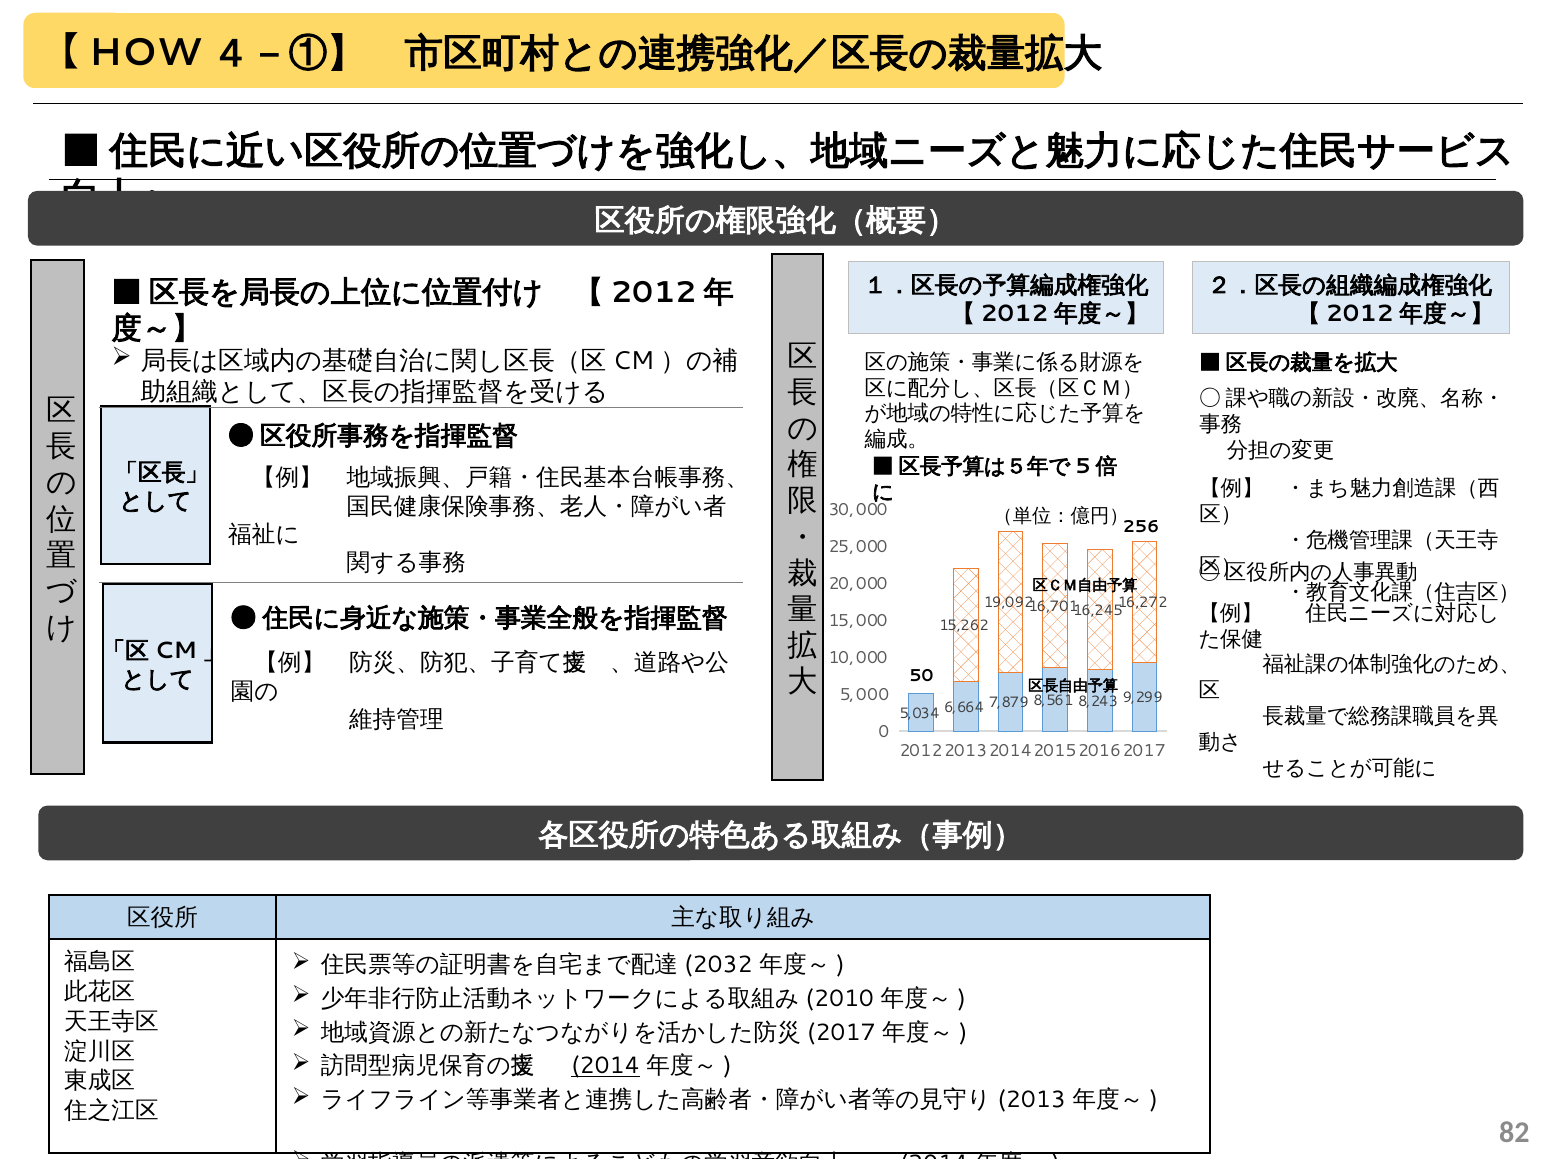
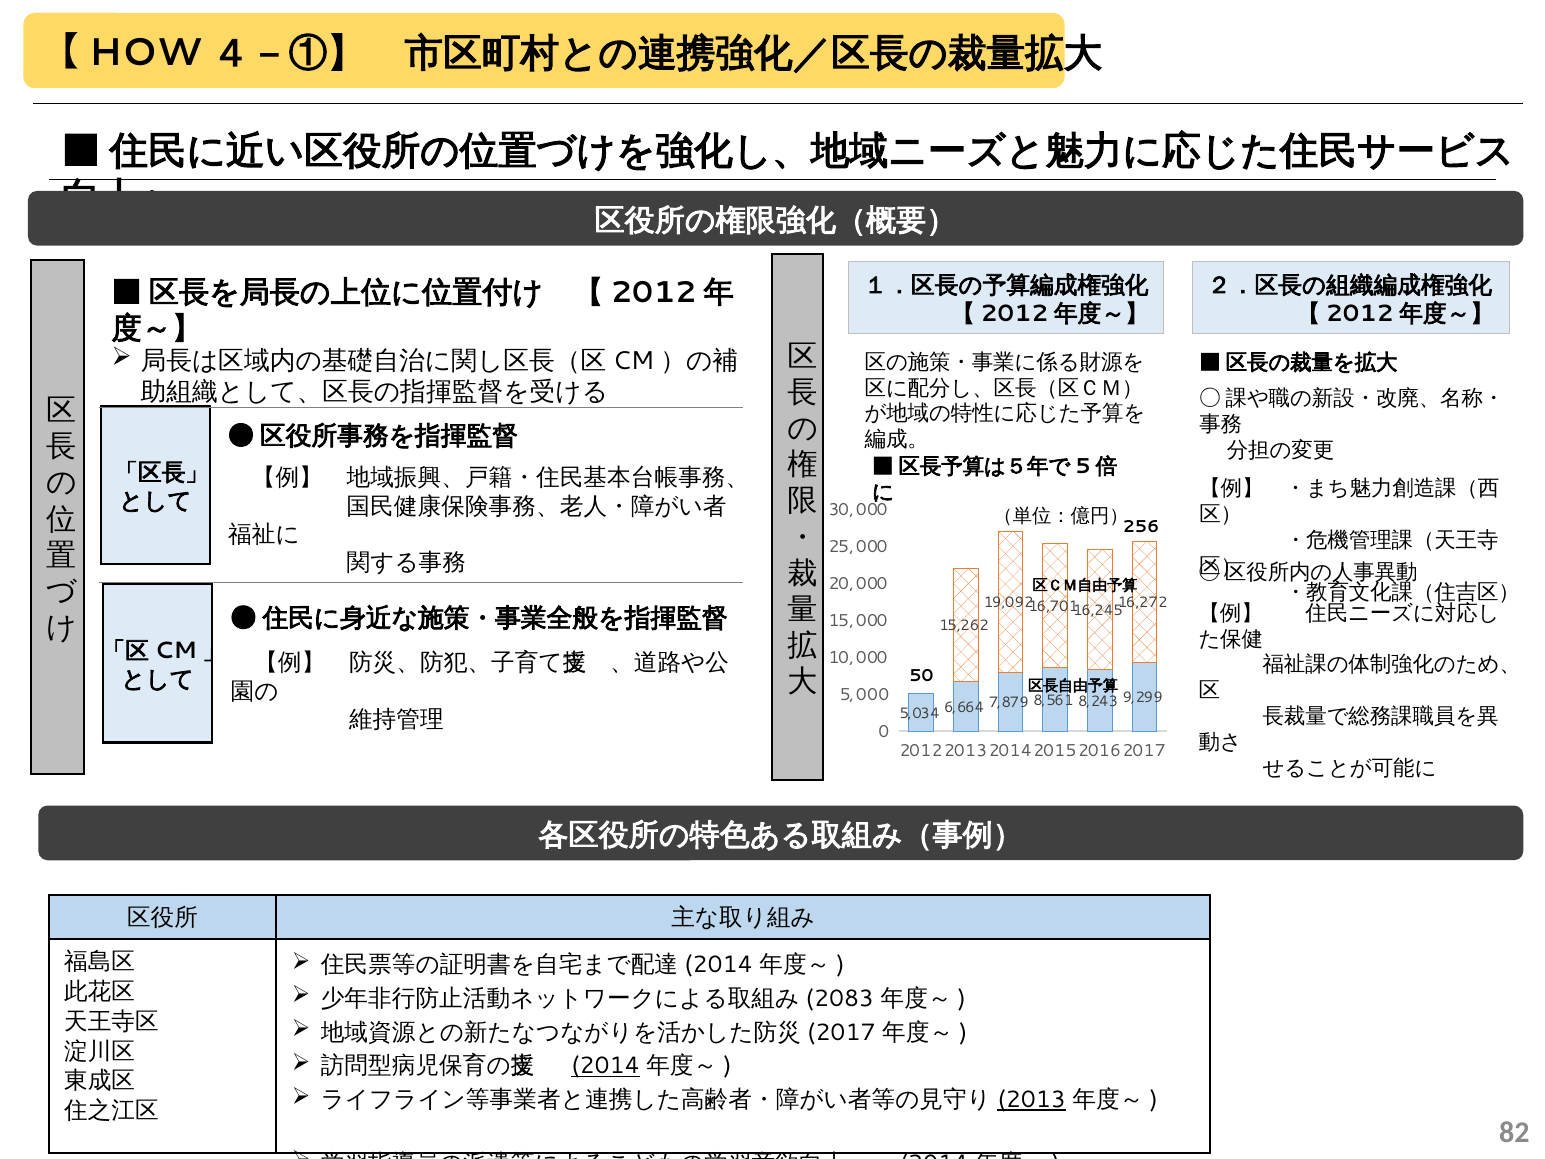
2032 at (718, 965): 2032 -> 2014
2010: 2010 -> 2083
2013 underline: none -> present
